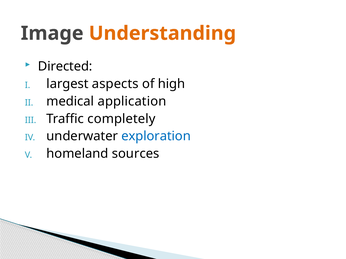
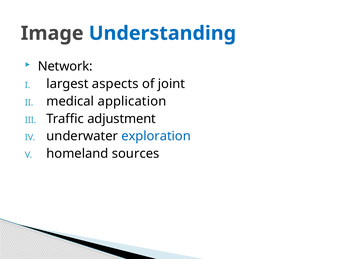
Understanding colour: orange -> blue
Directed: Directed -> Network
high: high -> joint
completely: completely -> adjustment
